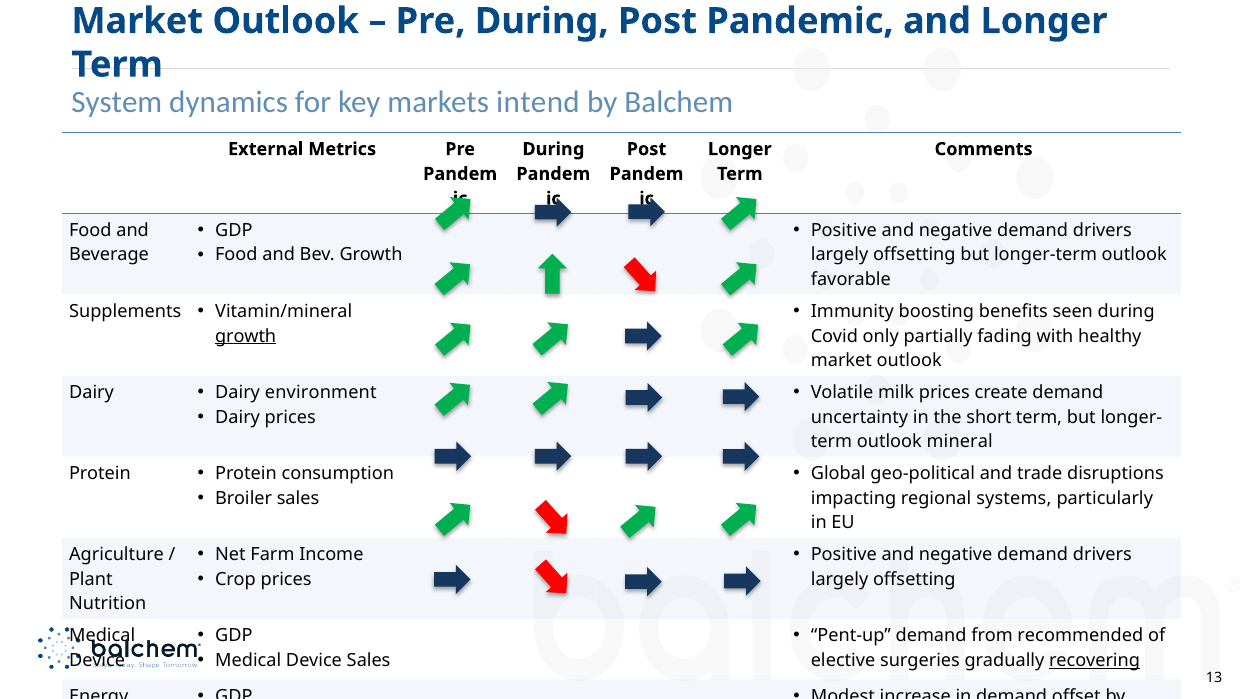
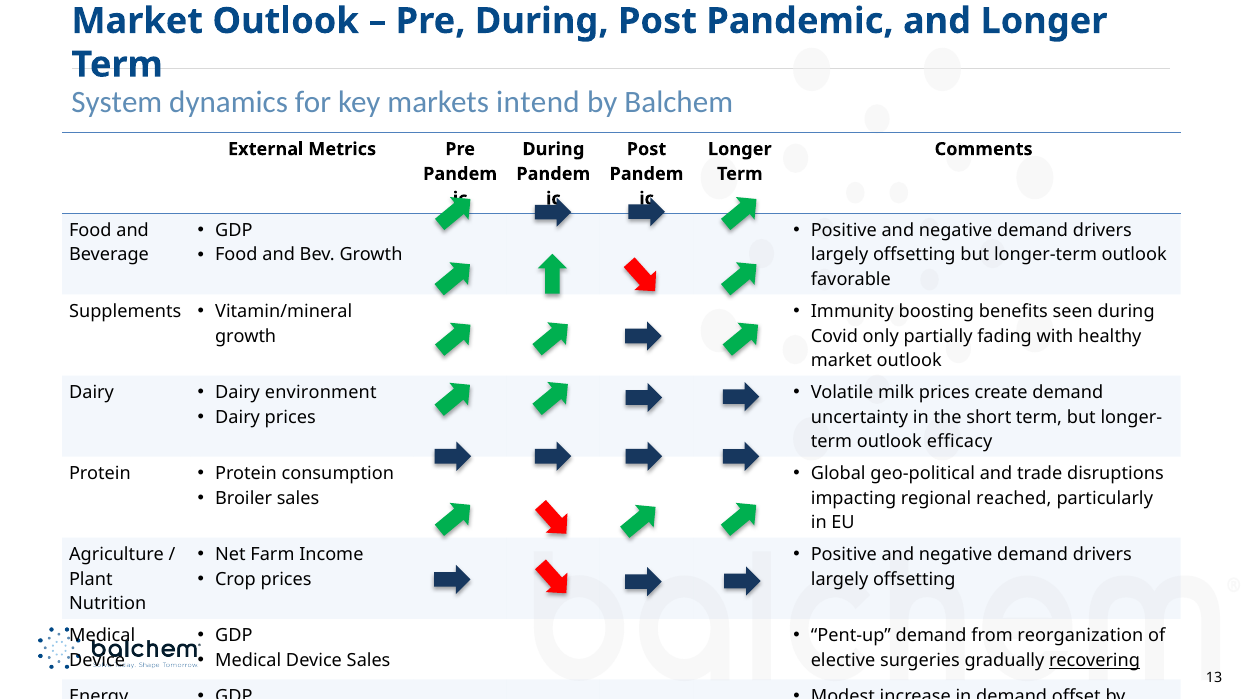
growth at (246, 336) underline: present -> none
mineral: mineral -> efficacy
systems: systems -> reached
recommended: recommended -> reorganization
